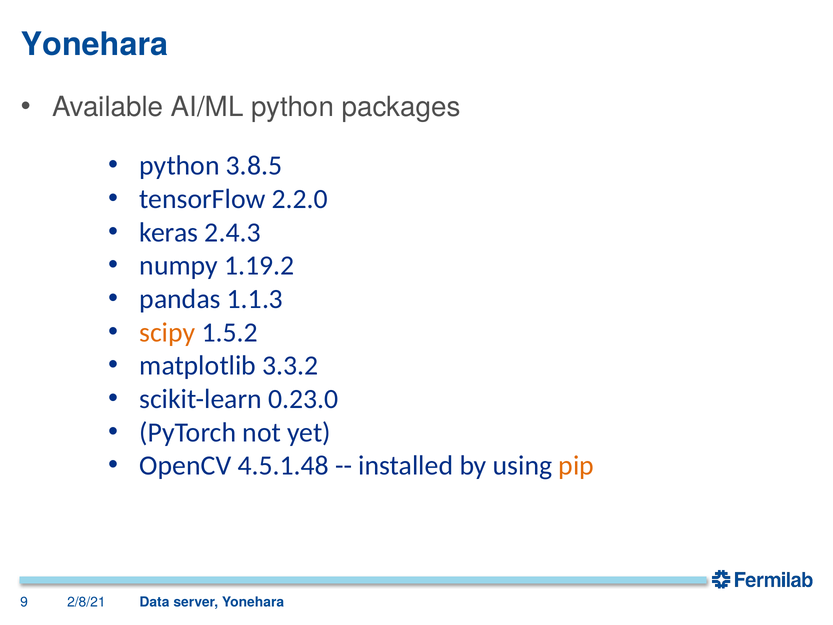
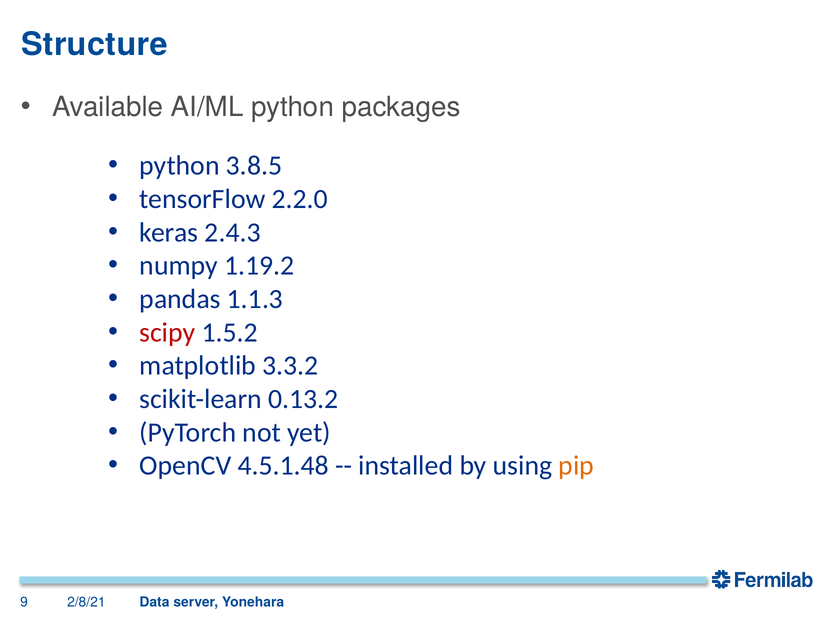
Yonehara at (94, 45): Yonehara -> Structure
scipy colour: orange -> red
0.23.0: 0.23.0 -> 0.13.2
